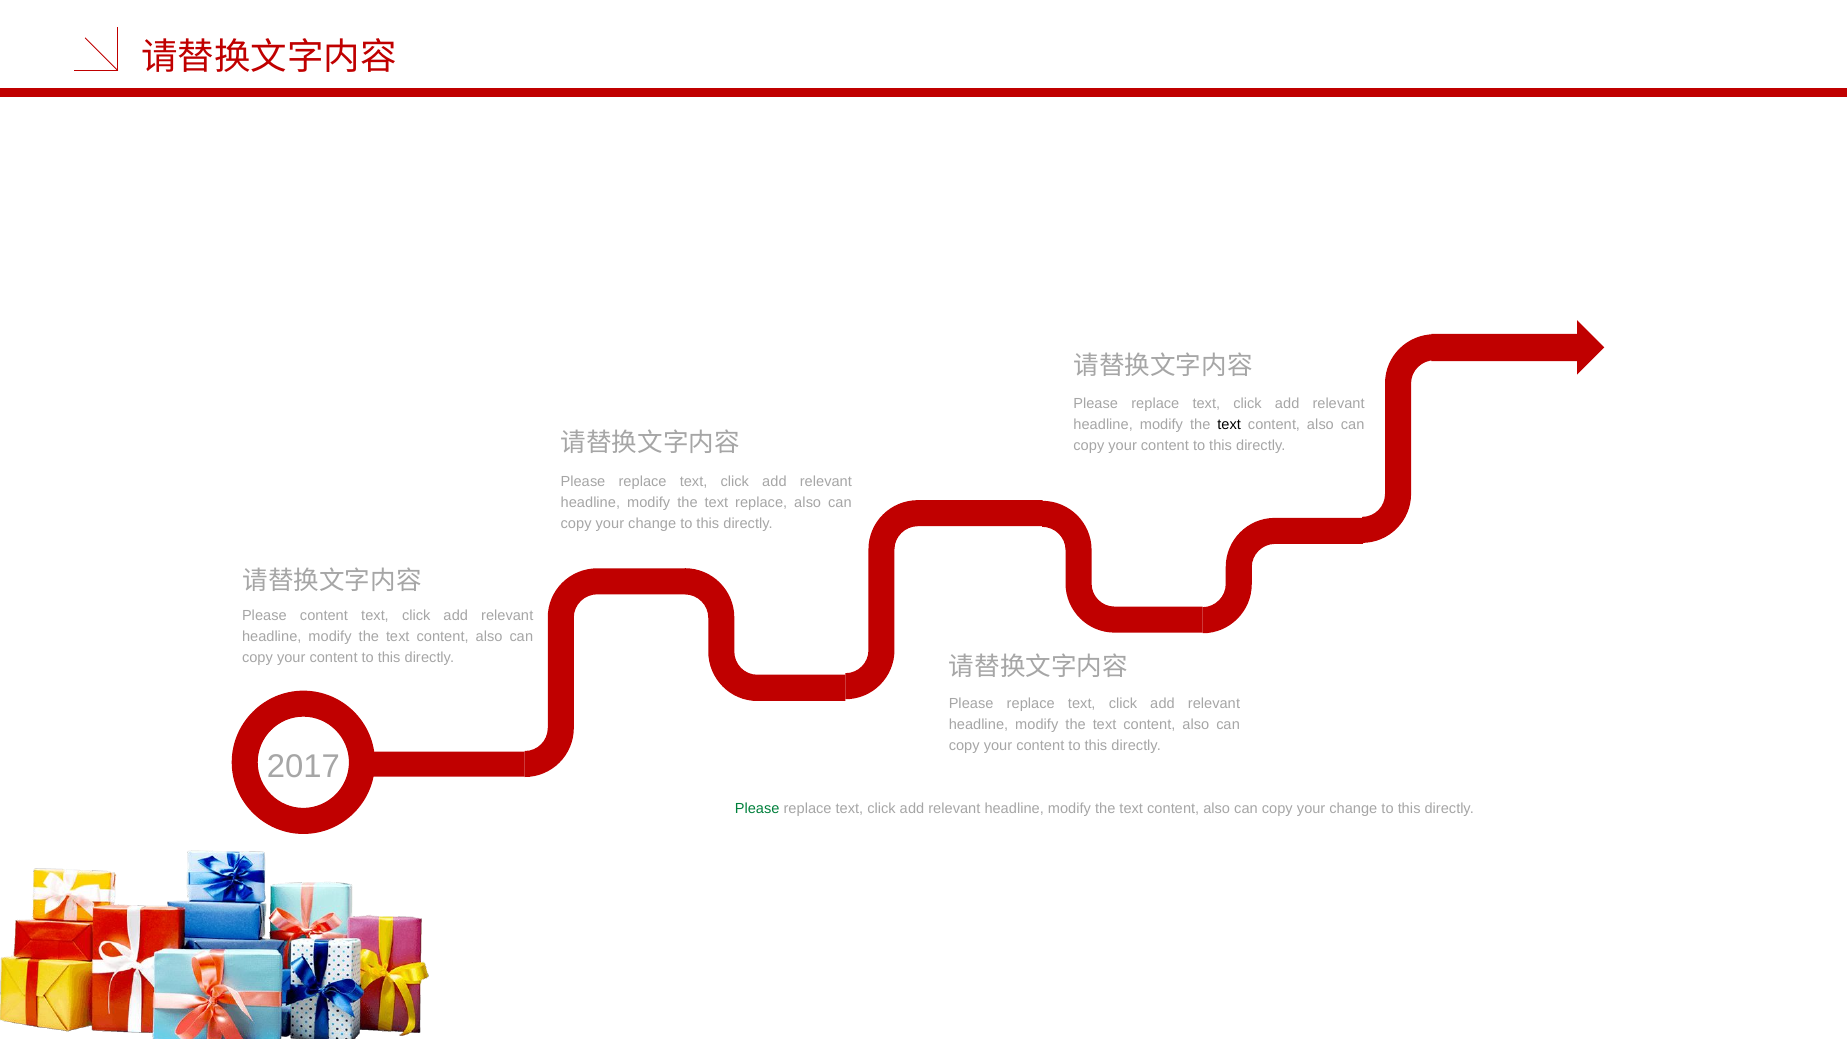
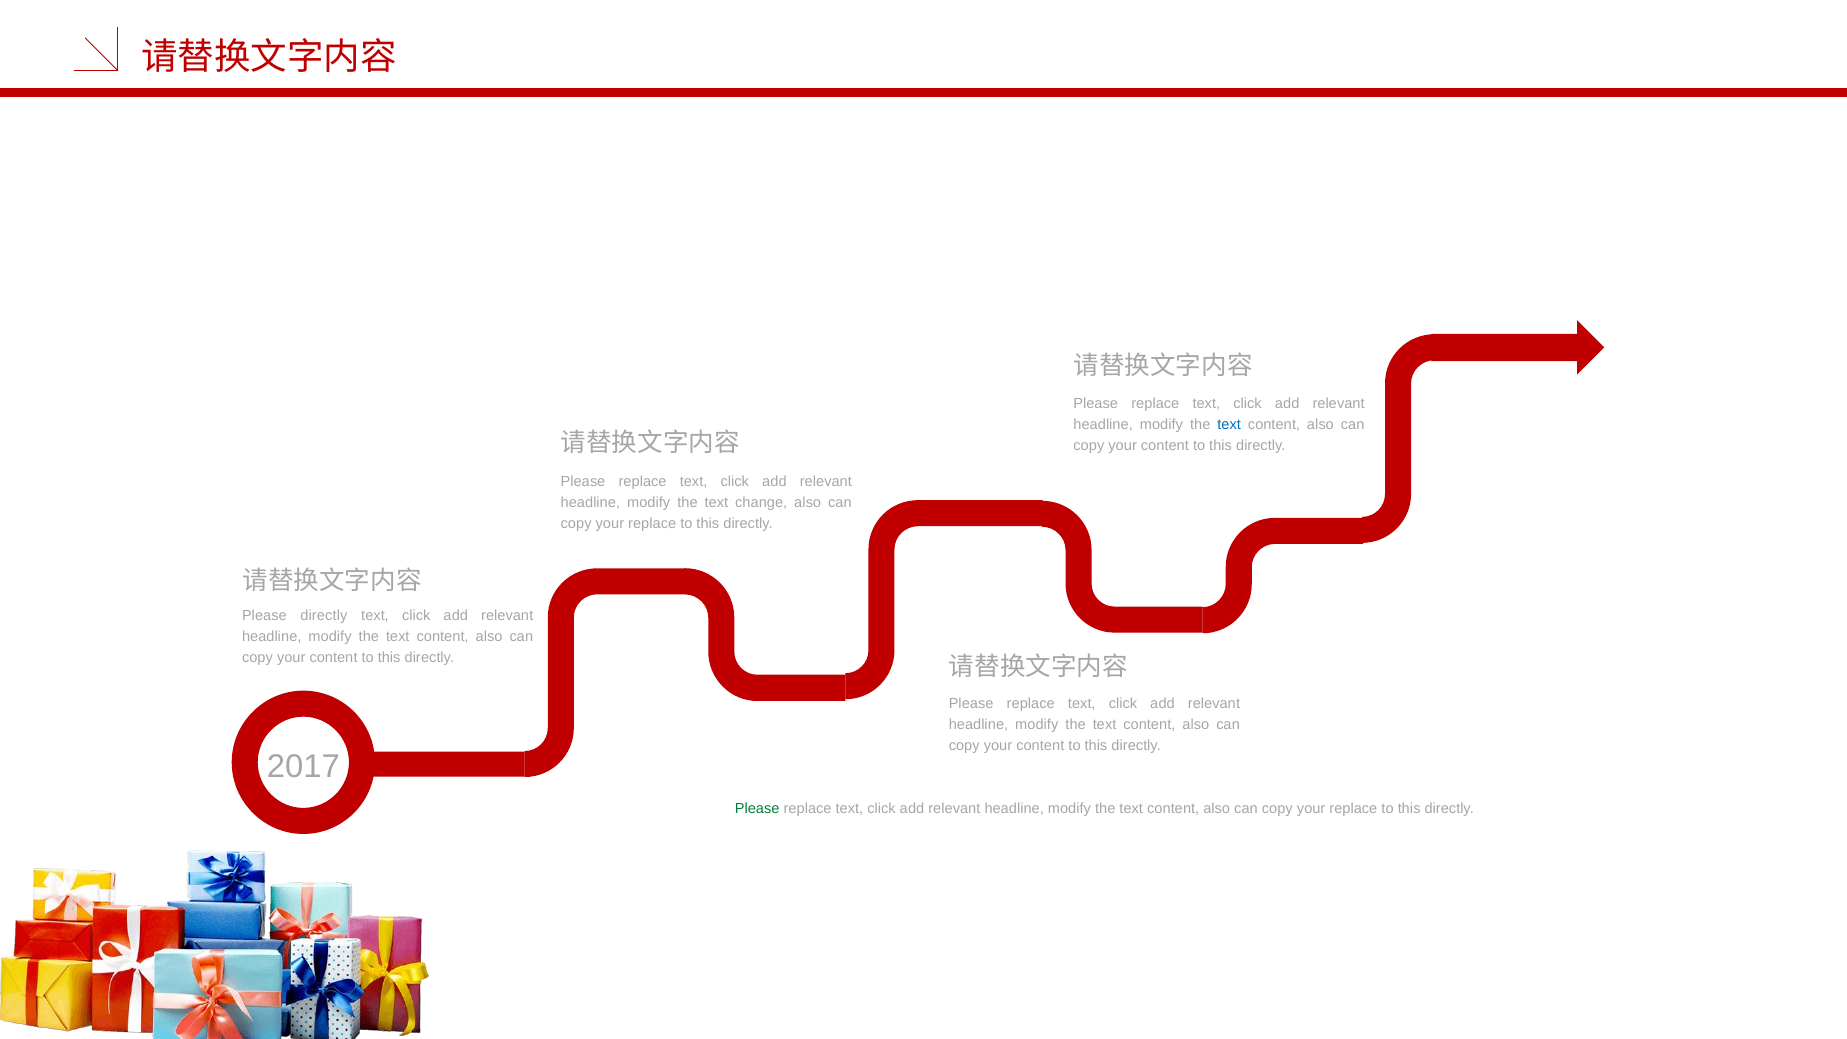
text at (1229, 425) colour: black -> blue
text replace: replace -> change
change at (652, 524): change -> replace
Please content: content -> directly
change at (1353, 809): change -> replace
